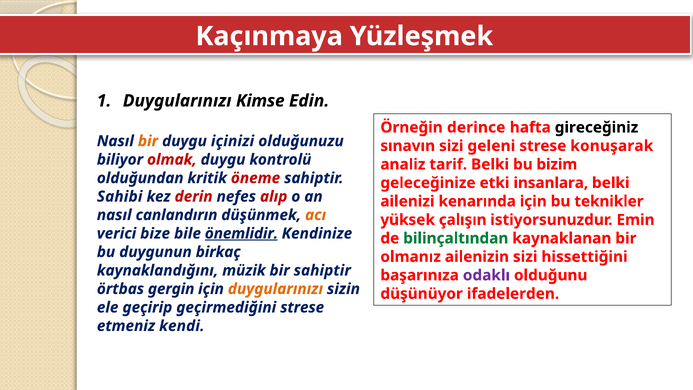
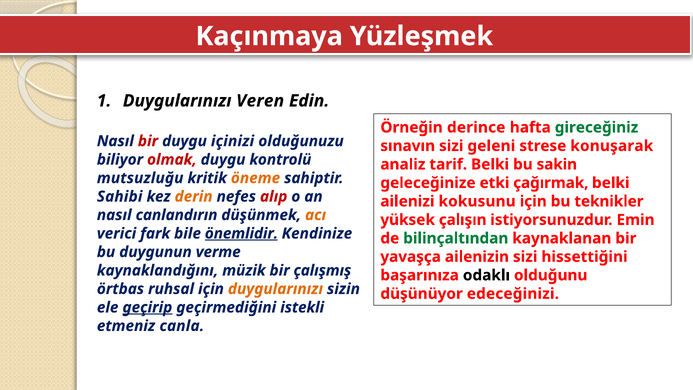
Kimse: Kimse -> Veren
gireceğiniz colour: black -> green
bir at (148, 141) colour: orange -> red
bizim: bizim -> sakin
olduğundan: olduğundan -> mutsuzluğu
öneme colour: red -> orange
insanlara: insanlara -> çağırmak
derin colour: red -> orange
kenarında: kenarında -> kokusunu
bize: bize -> fark
birkaç: birkaç -> verme
olmanız: olmanız -> yavaşça
bir sahiptir: sahiptir -> çalışmış
odaklı colour: purple -> black
gergin: gergin -> ruhsal
ifadelerden: ifadelerden -> edeceğinizi
geçirip underline: none -> present
geçirmediğini strese: strese -> istekli
kendi: kendi -> canla
